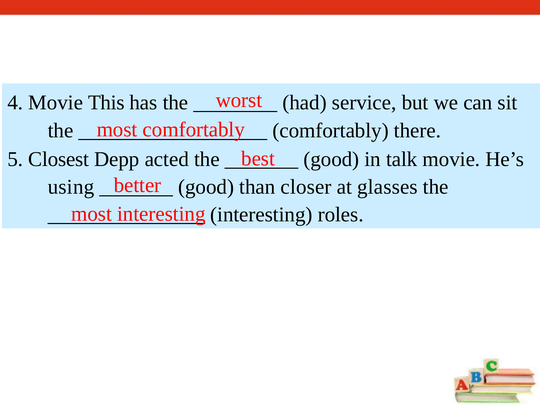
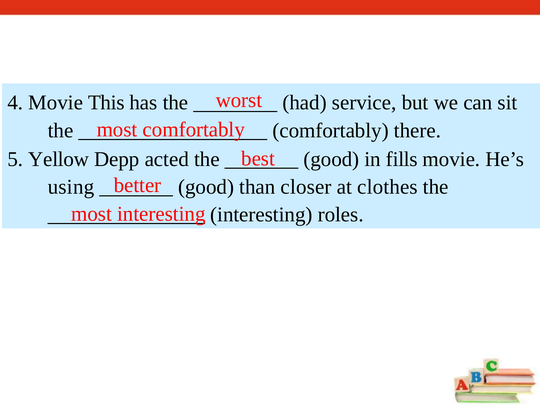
Closest: Closest -> Yellow
talk: talk -> fills
glasses: glasses -> clothes
